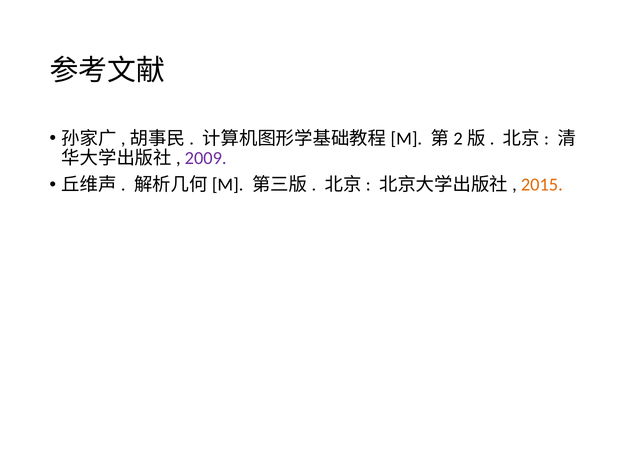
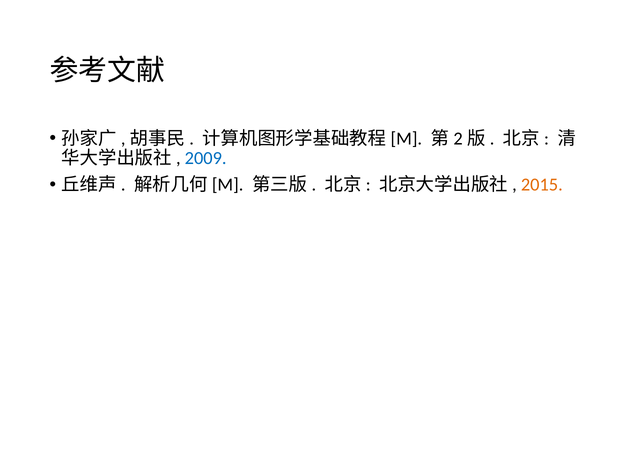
2009 colour: purple -> blue
